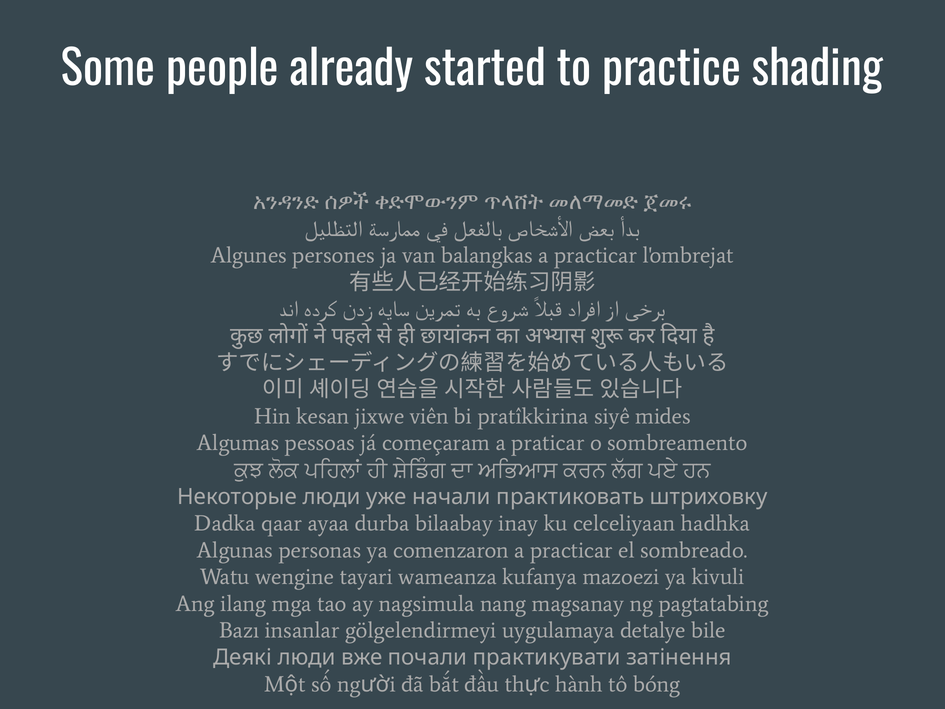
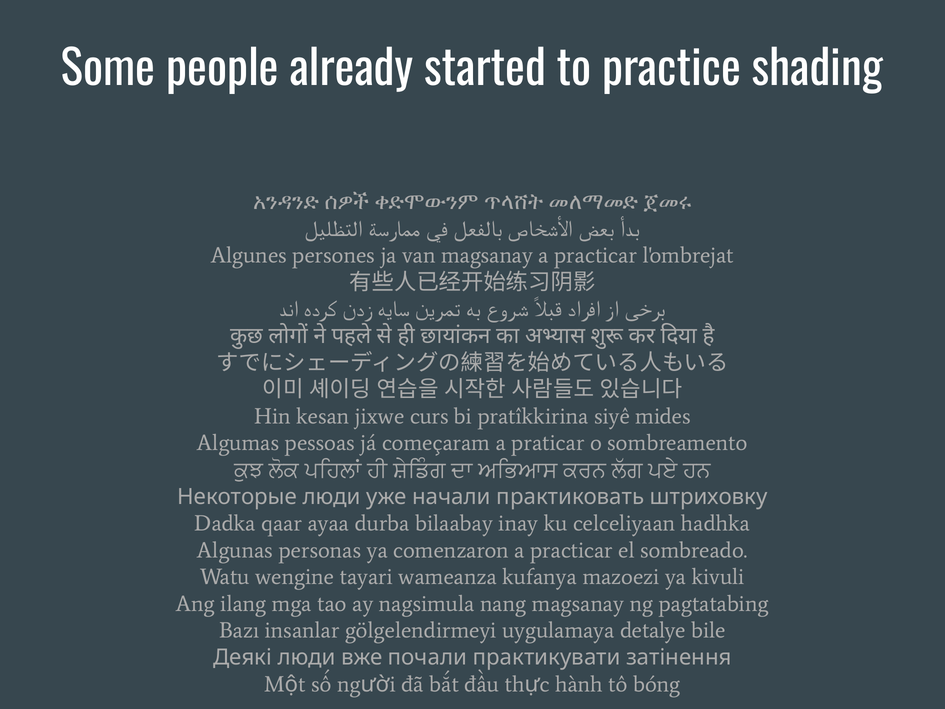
van balangkas: balangkas -> magsanay
viên: viên -> curs
